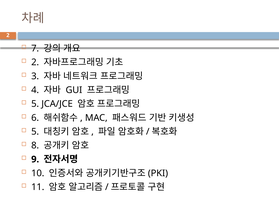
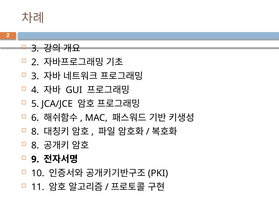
7 at (35, 49): 7 -> 3
5 at (35, 132): 5 -> 8
